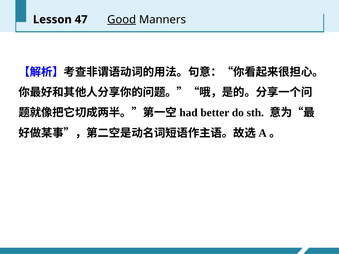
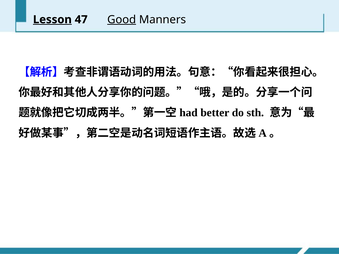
Lesson underline: none -> present
